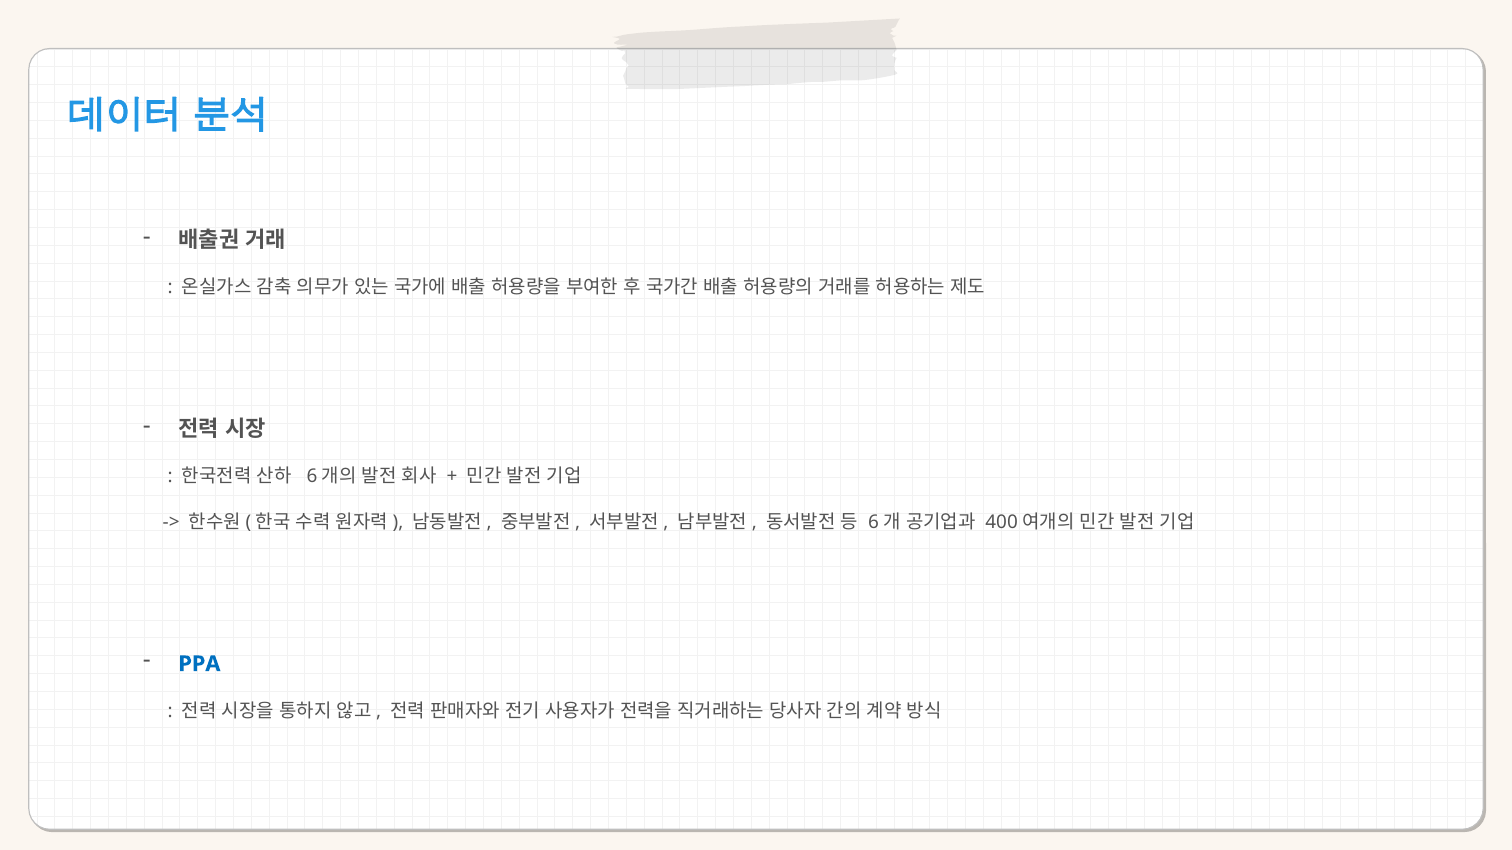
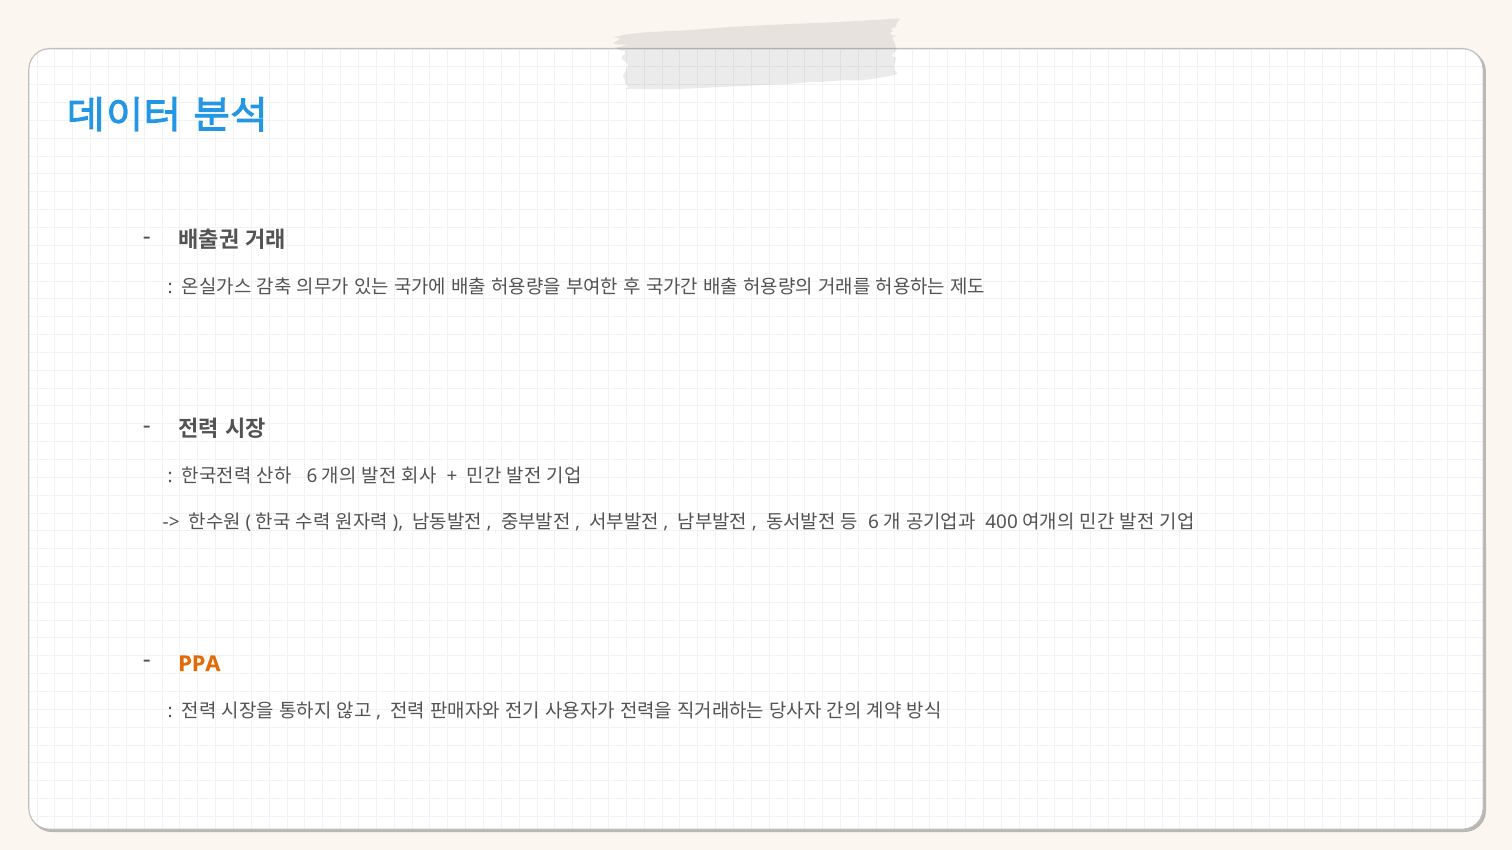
PPA colour: blue -> orange
